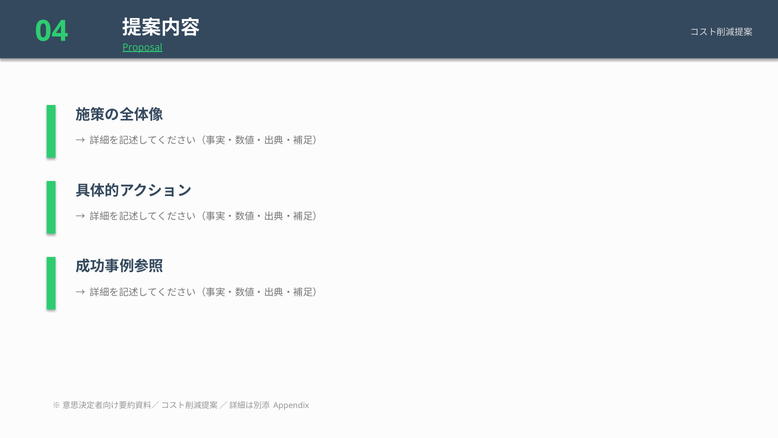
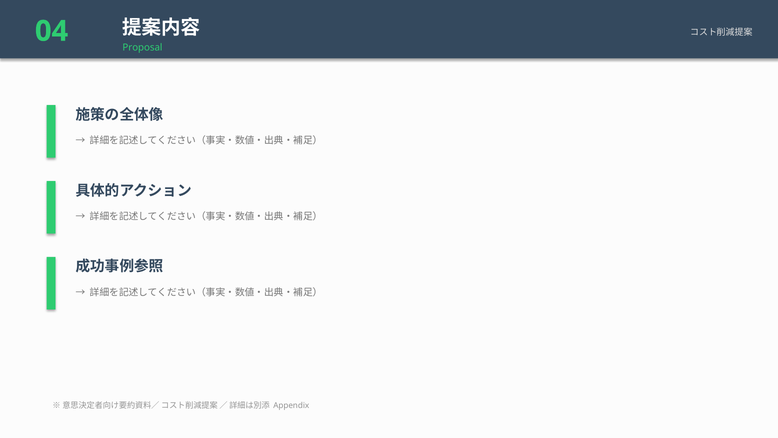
Proposal underline: present -> none
